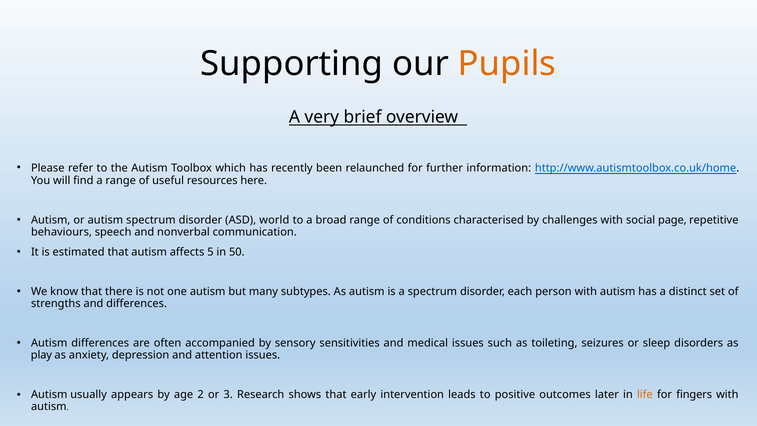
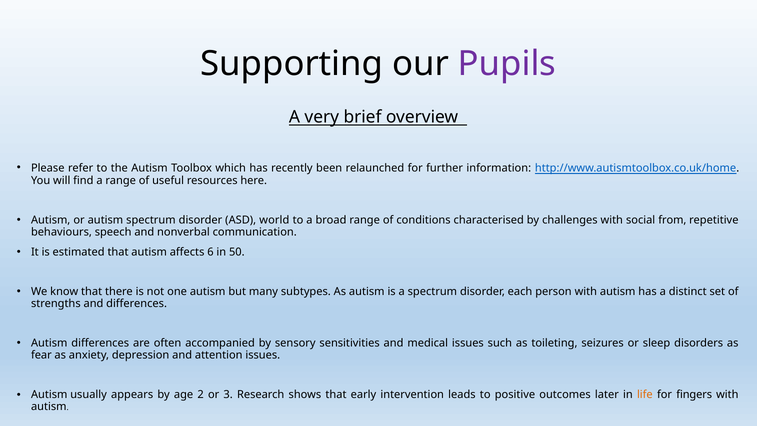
Pupils colour: orange -> purple
page: page -> from
5: 5 -> 6
play: play -> fear
